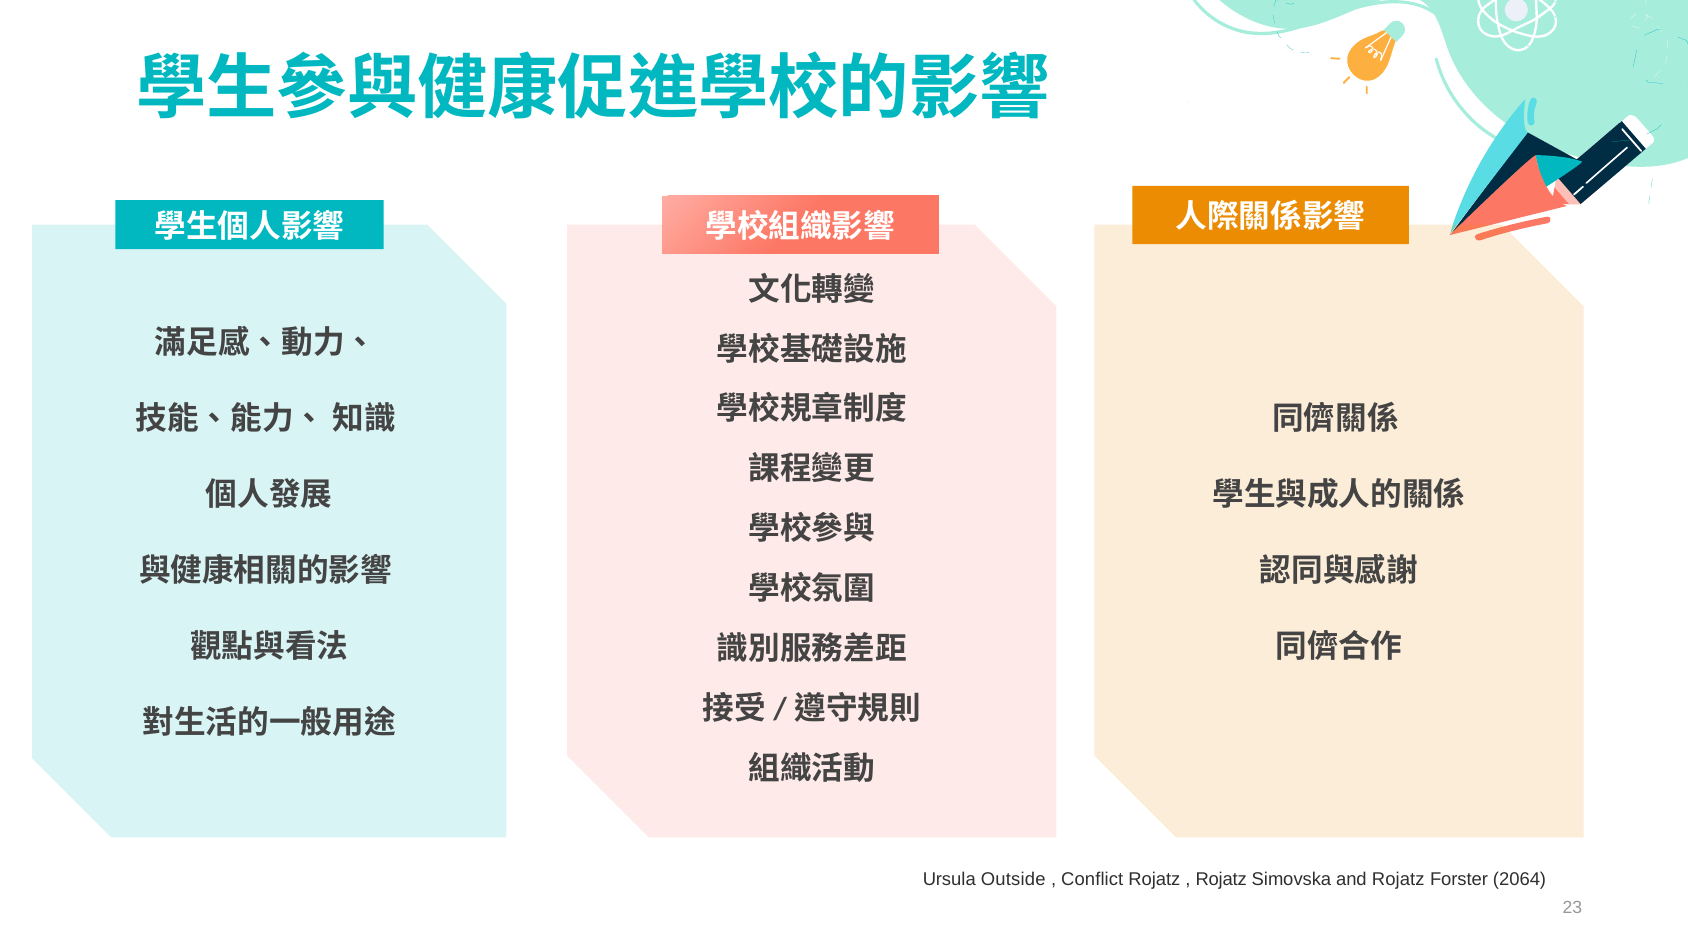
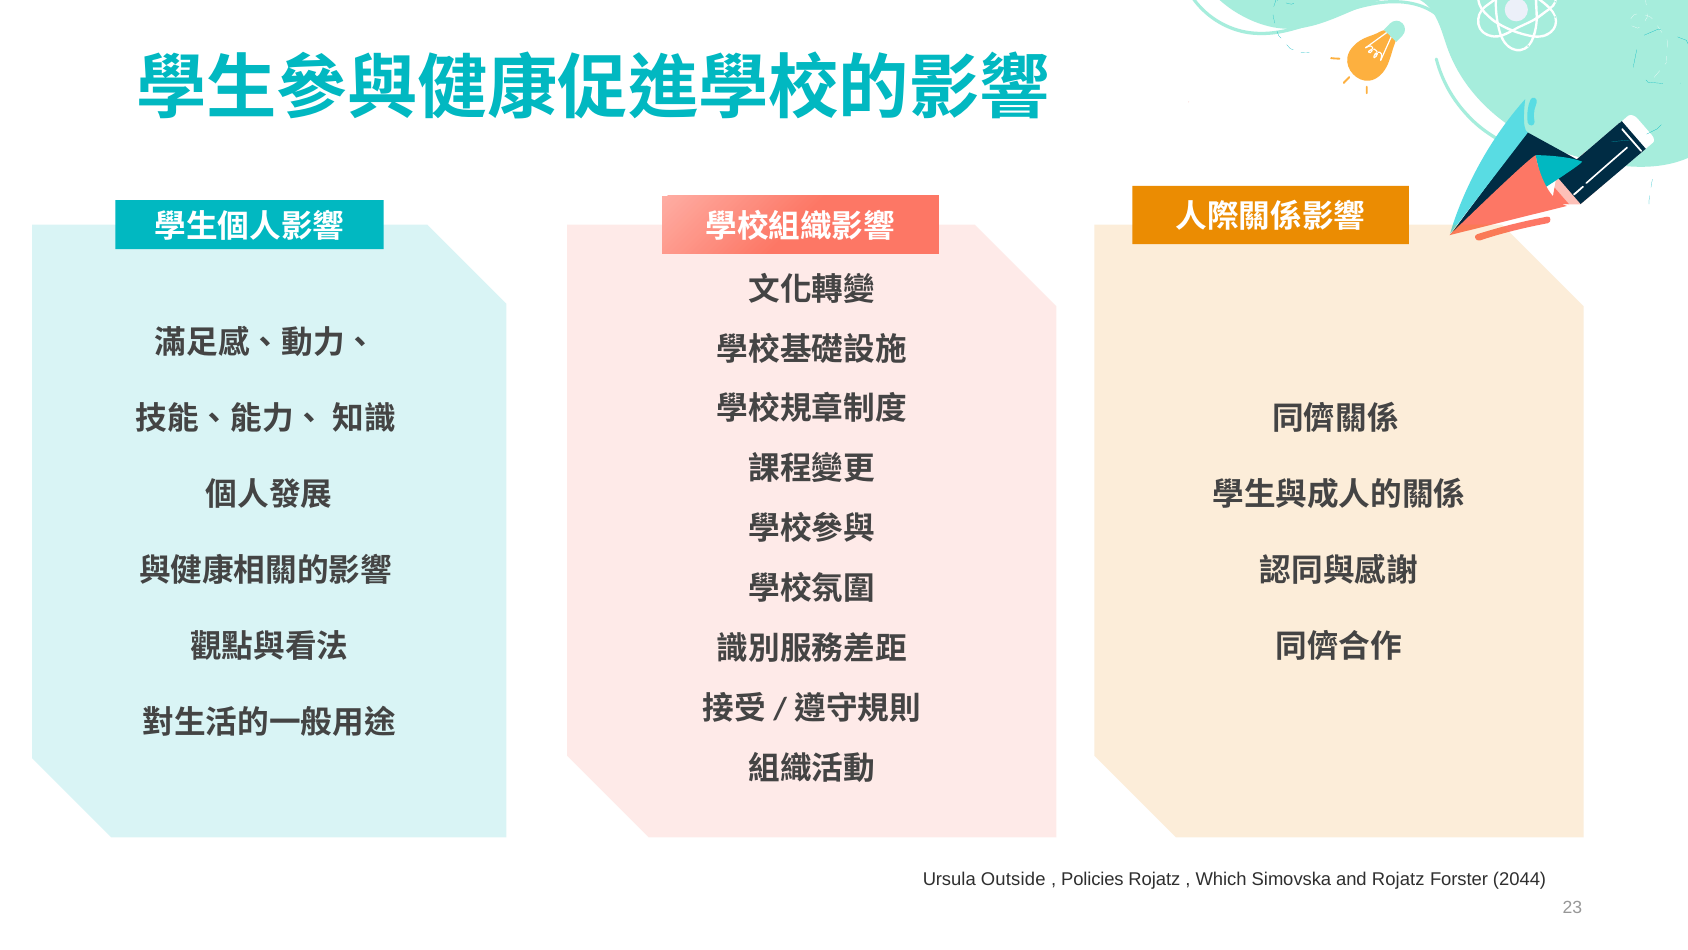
Conflict: Conflict -> Policies
Rojatz at (1221, 879): Rojatz -> Which
2064: 2064 -> 2044
